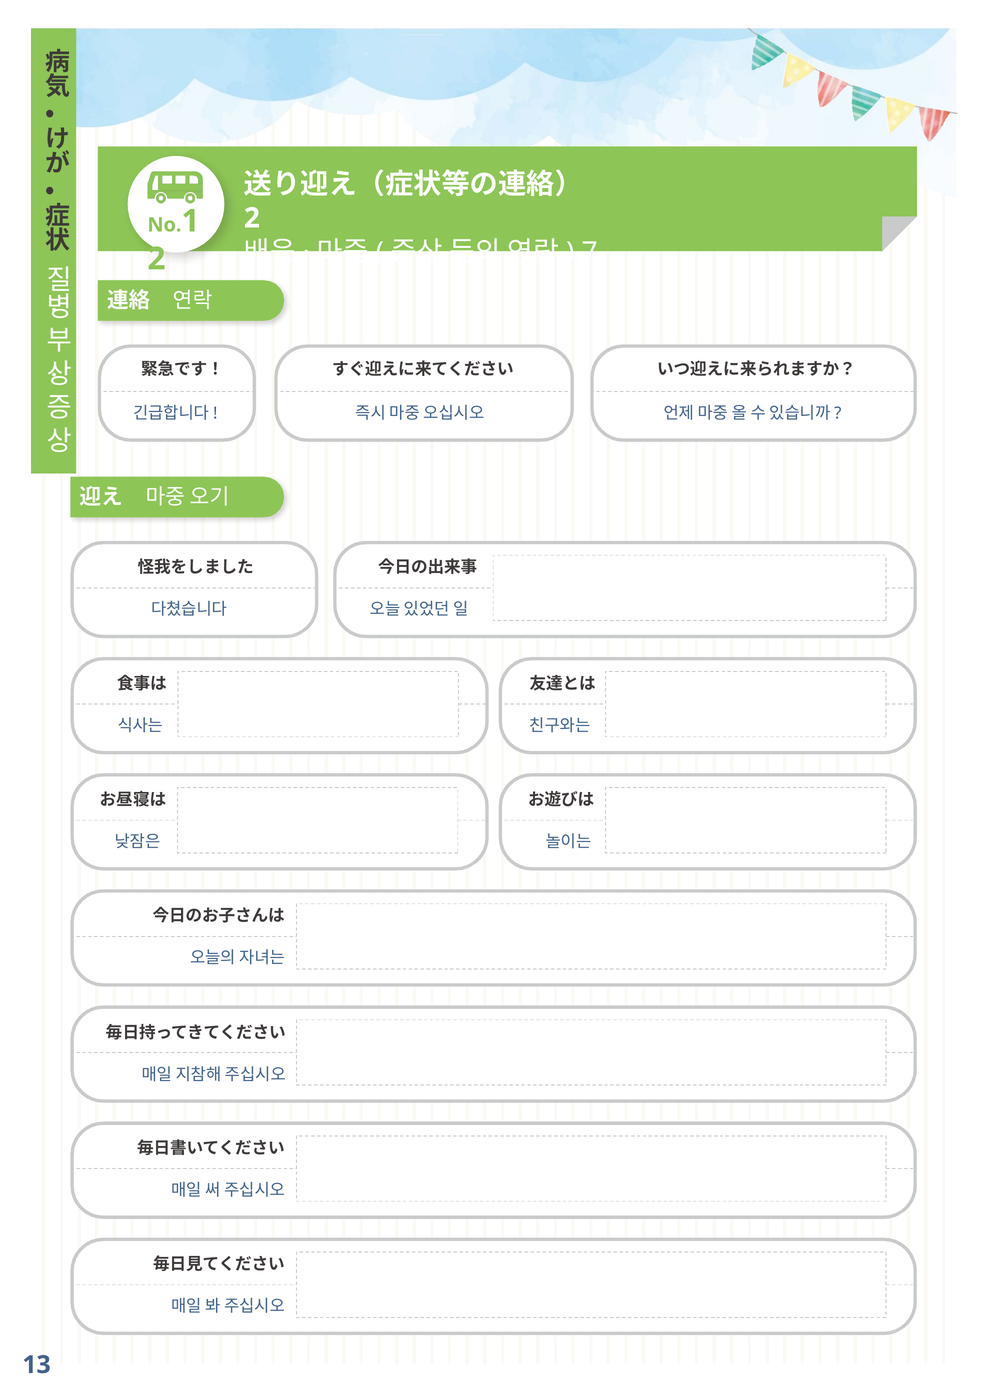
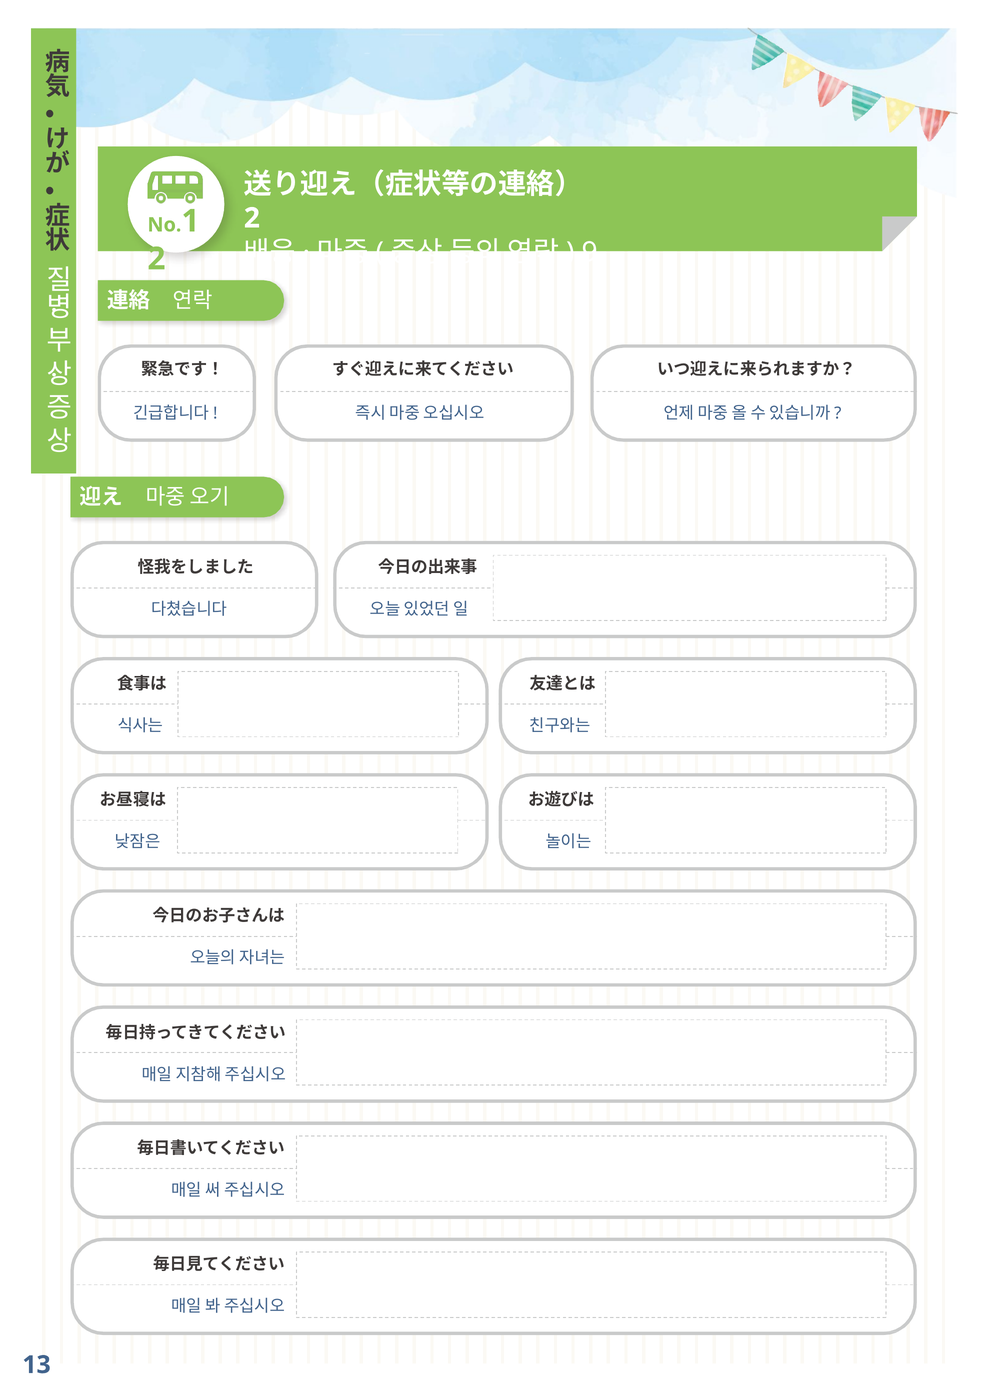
7: 7 -> 9
